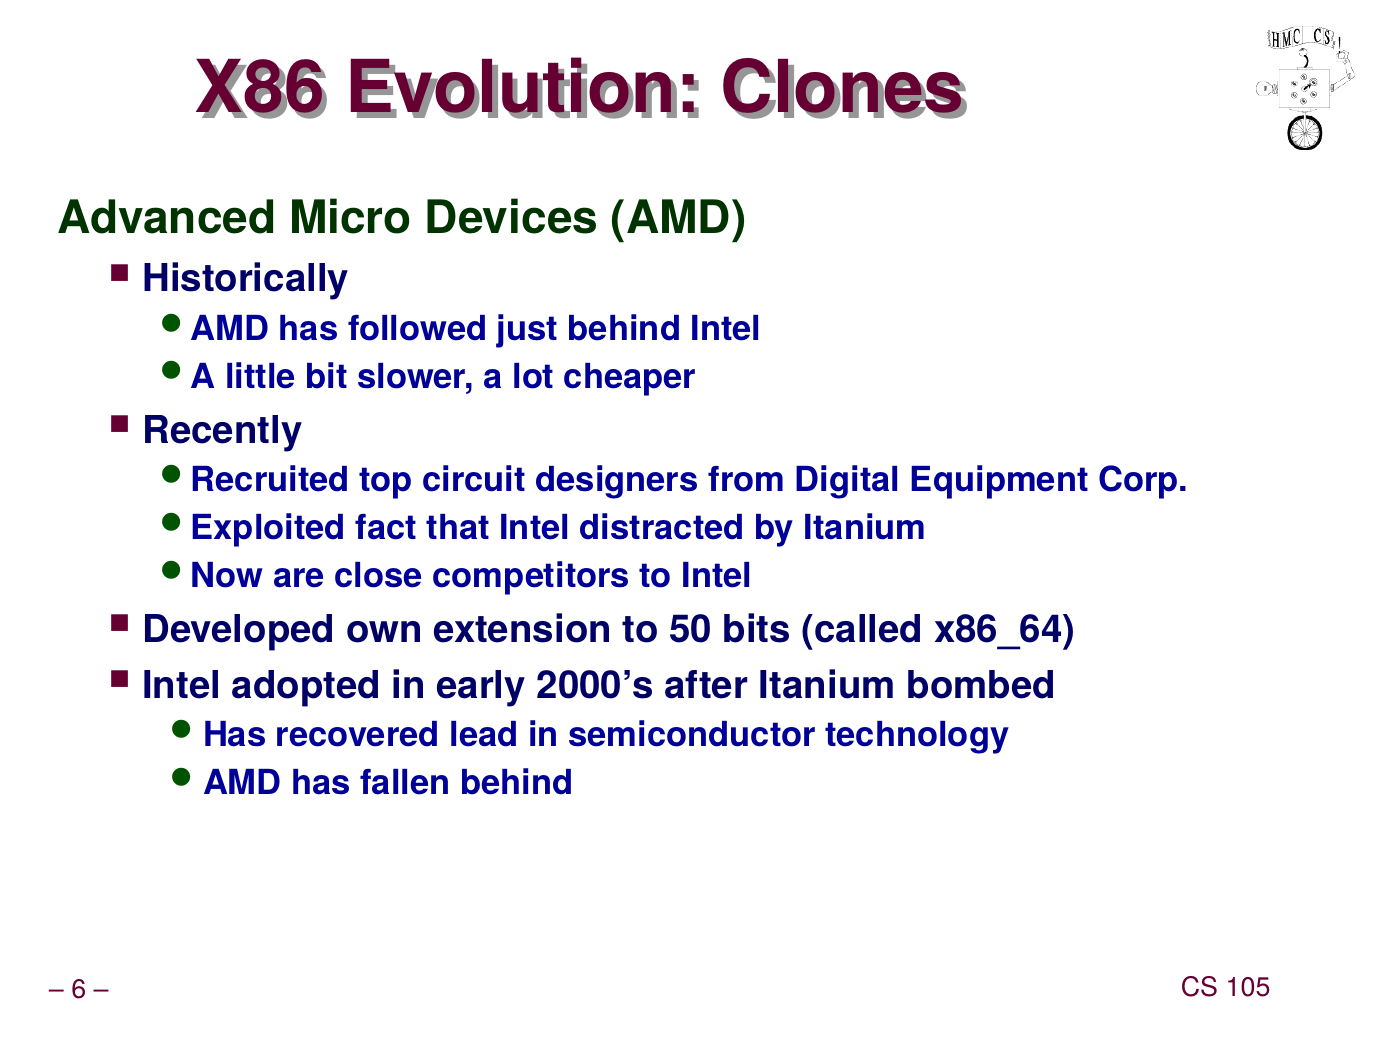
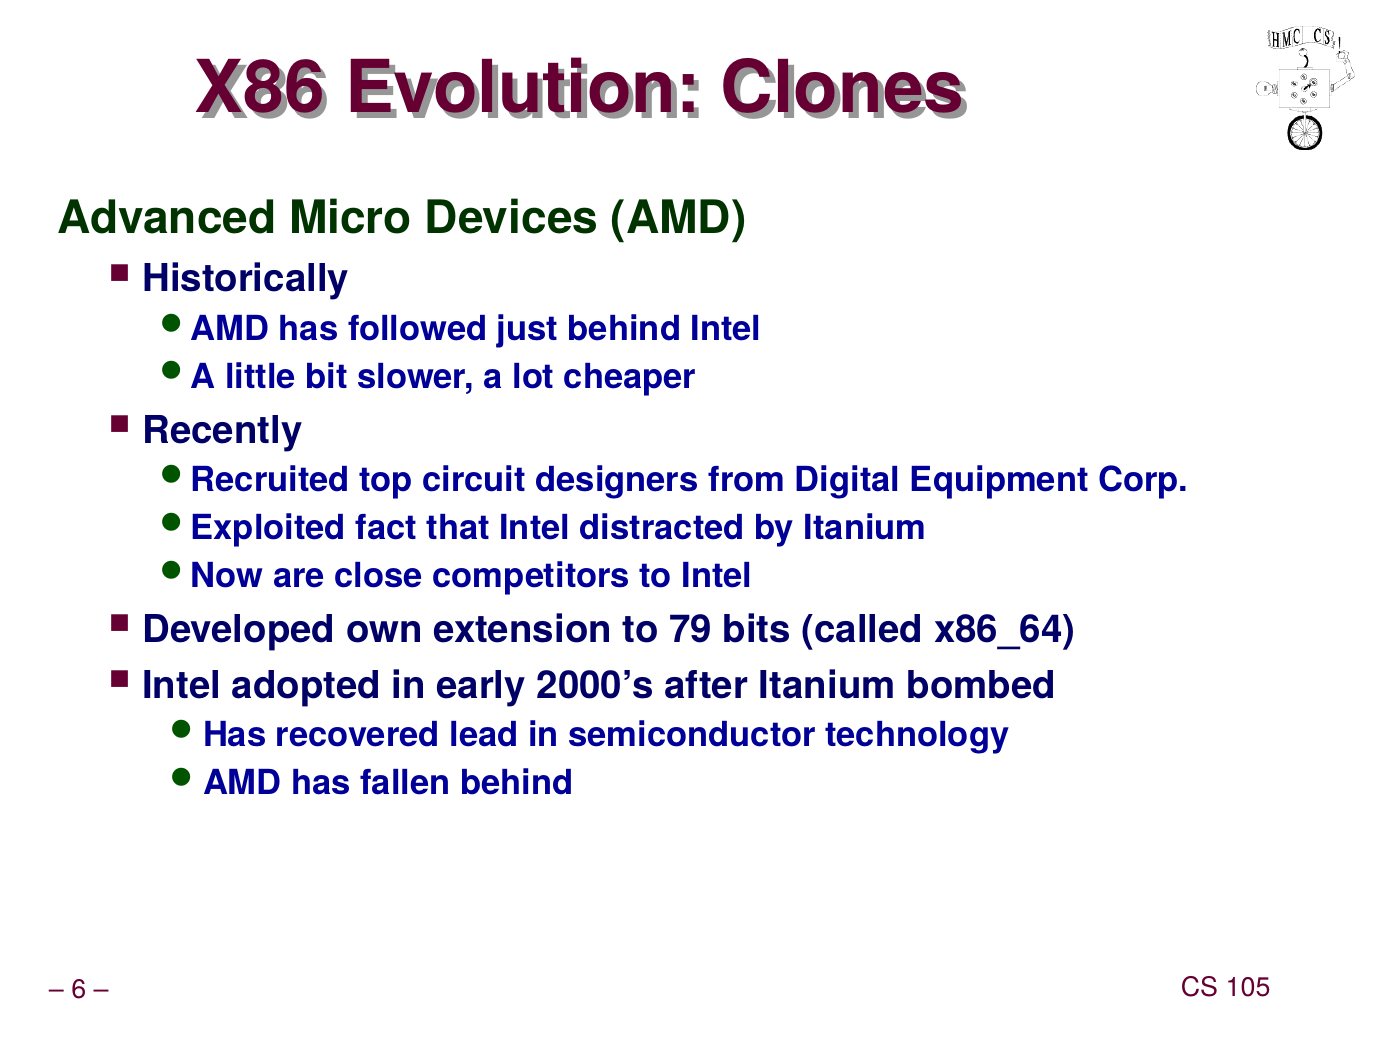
50: 50 -> 79
